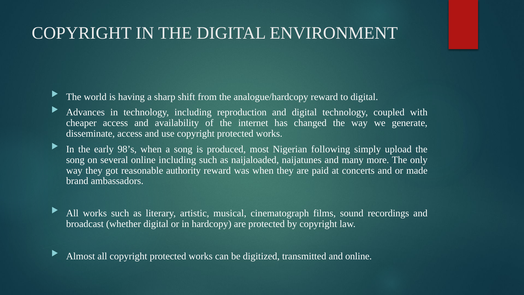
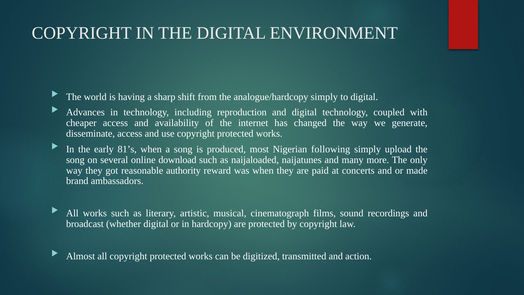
analogue/hardcopy reward: reward -> simply
98’s: 98’s -> 81’s
online including: including -> download
and online: online -> action
